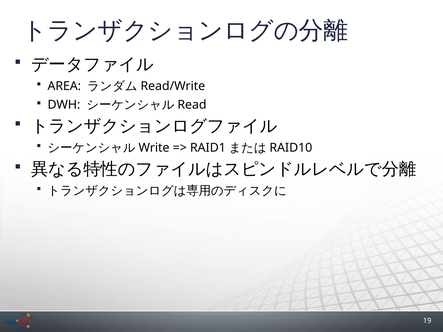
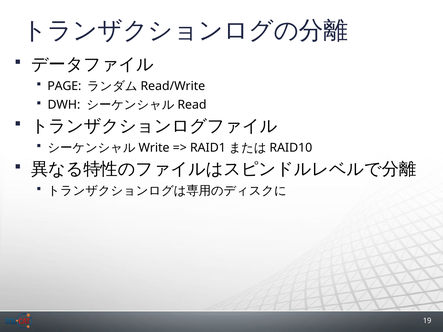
AREA: AREA -> PAGE
